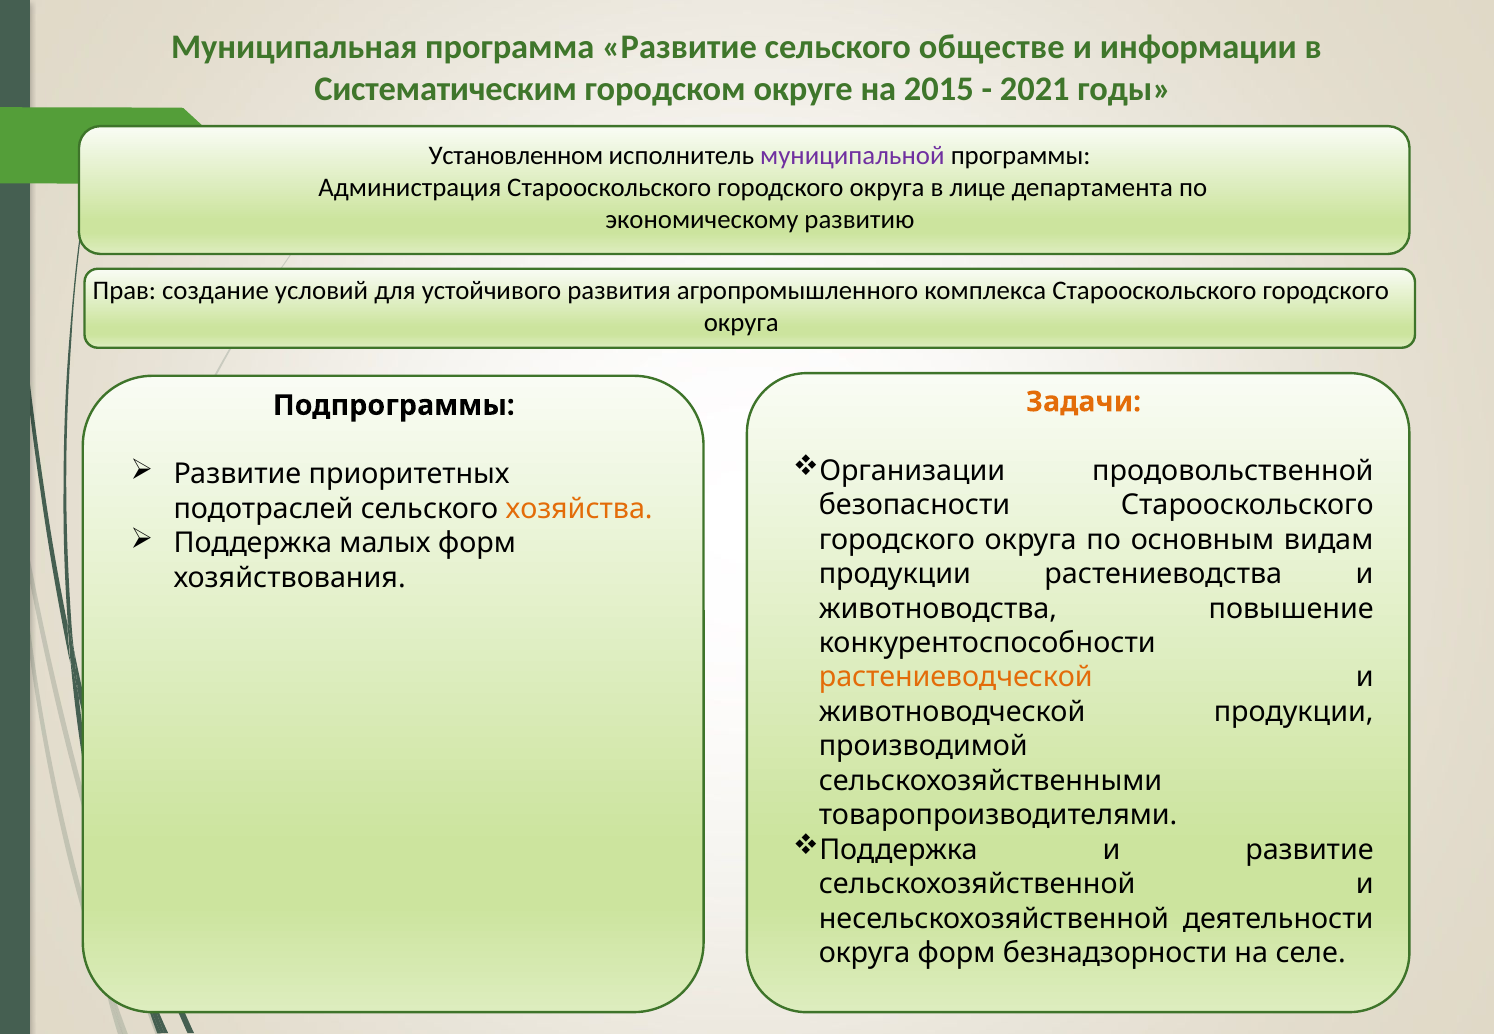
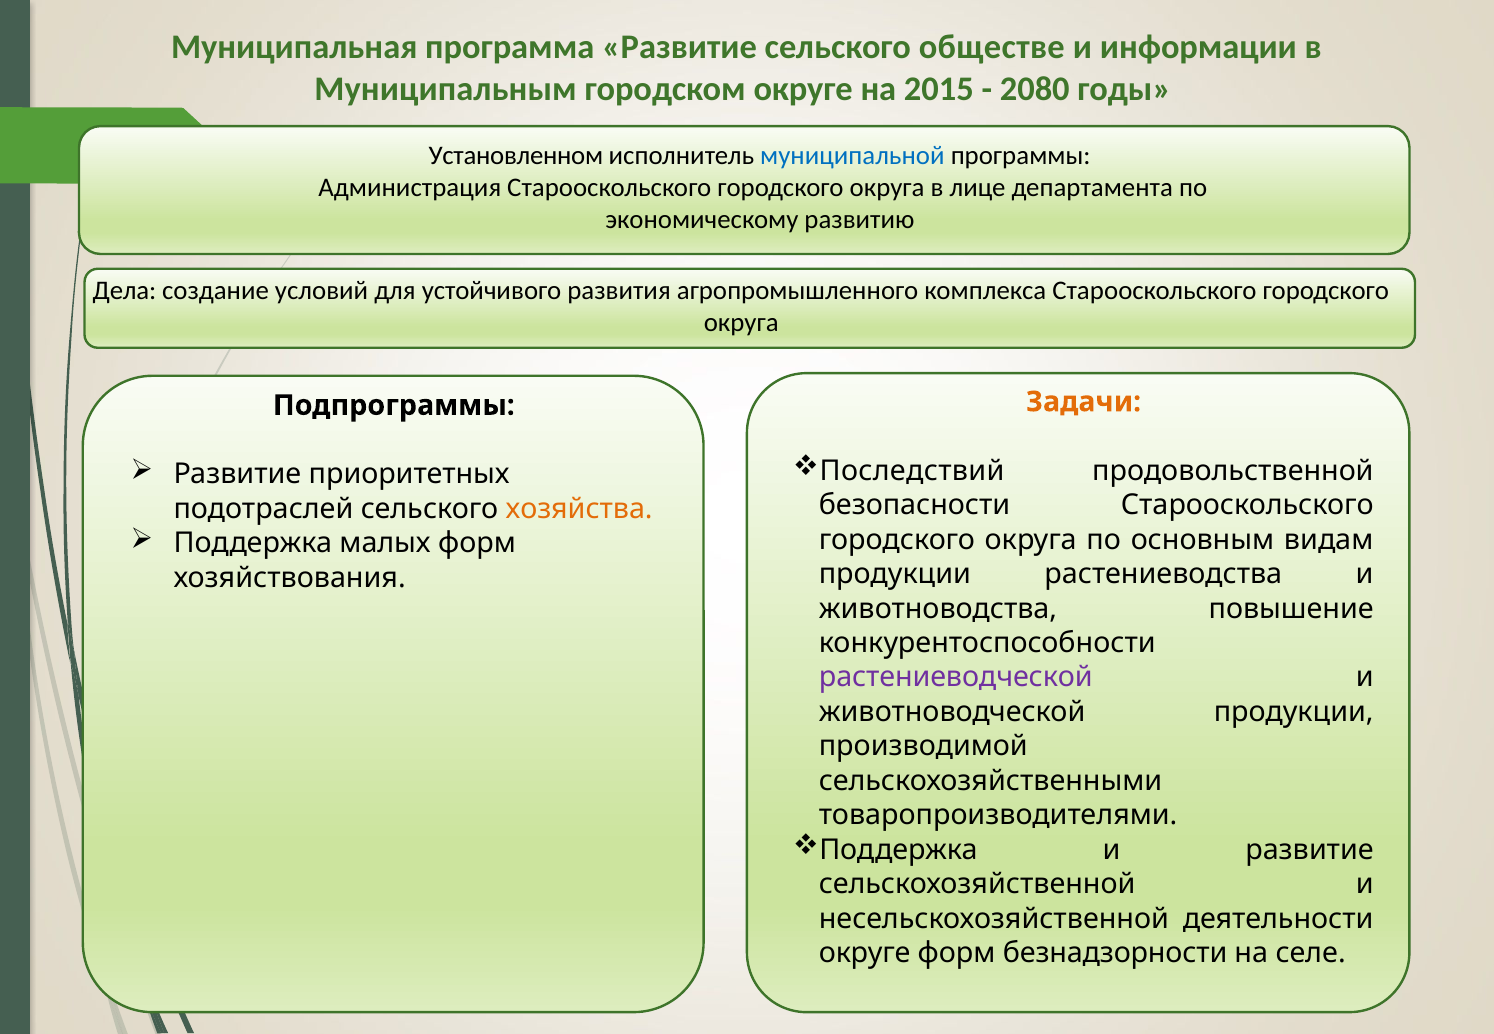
Систематическим: Систематическим -> Муниципальным
2021: 2021 -> 2080
муниципальной colour: purple -> blue
Прав: Прав -> Дела
Организации: Организации -> Последствий
растениеводческой colour: orange -> purple
округа at (865, 954): округа -> округе
